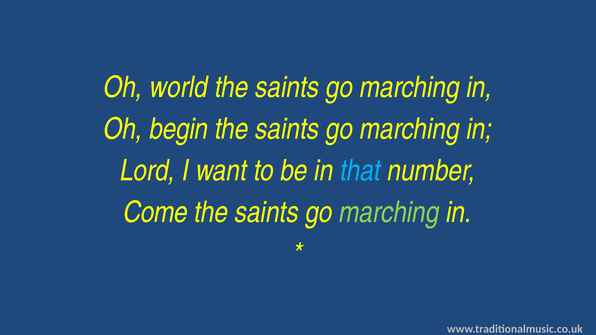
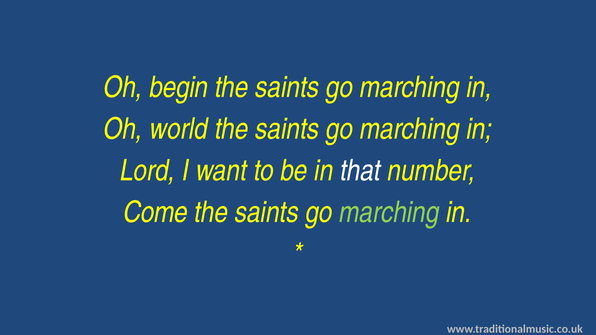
world: world -> begin
begin: begin -> world
that colour: light blue -> white
